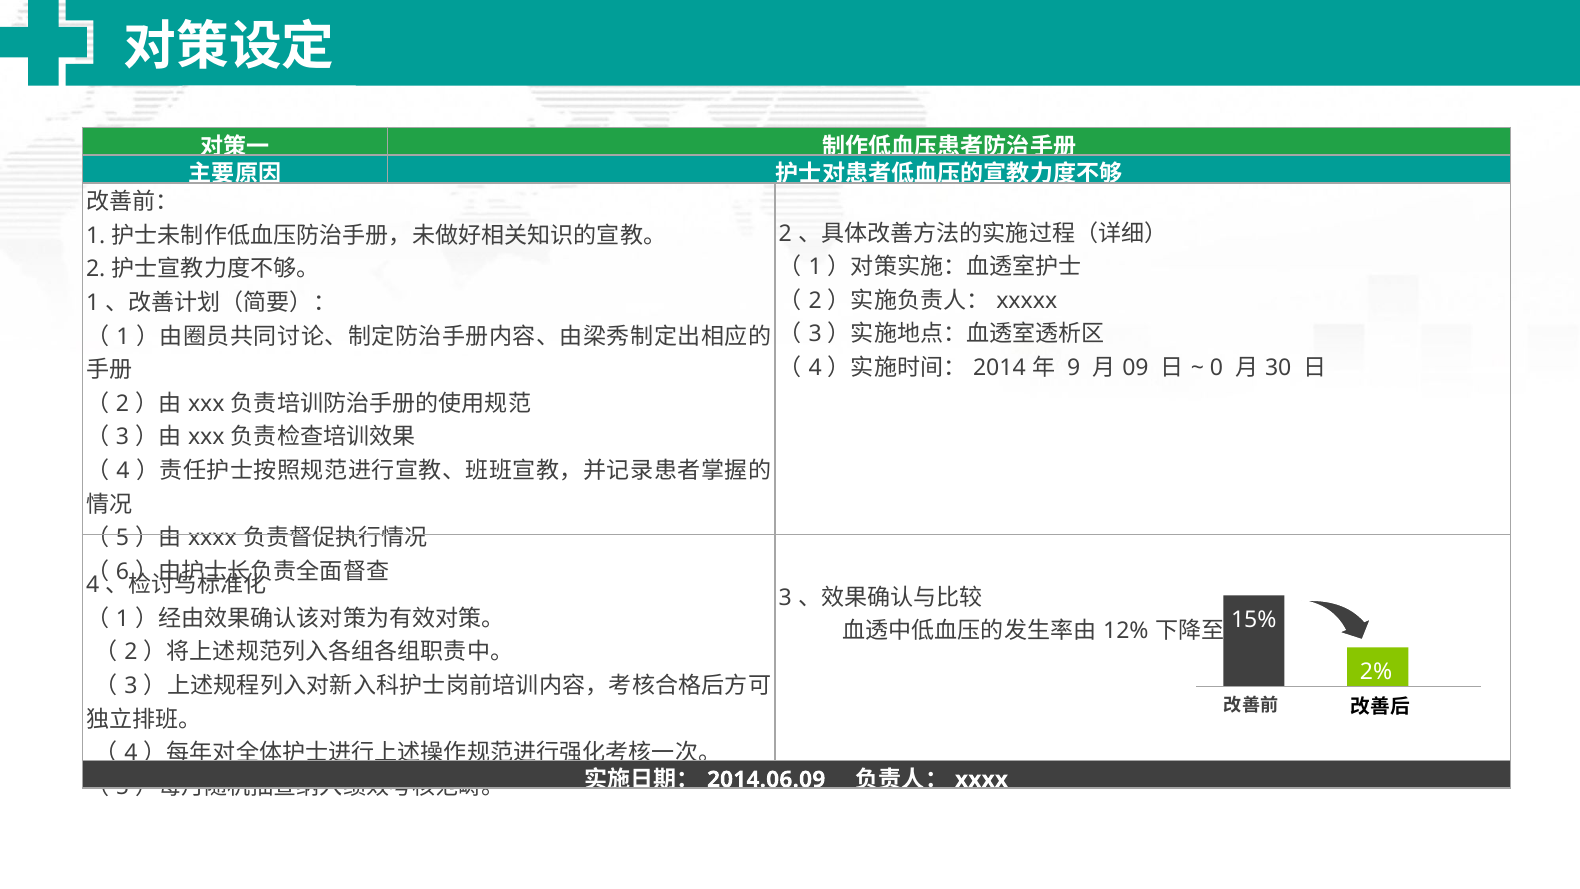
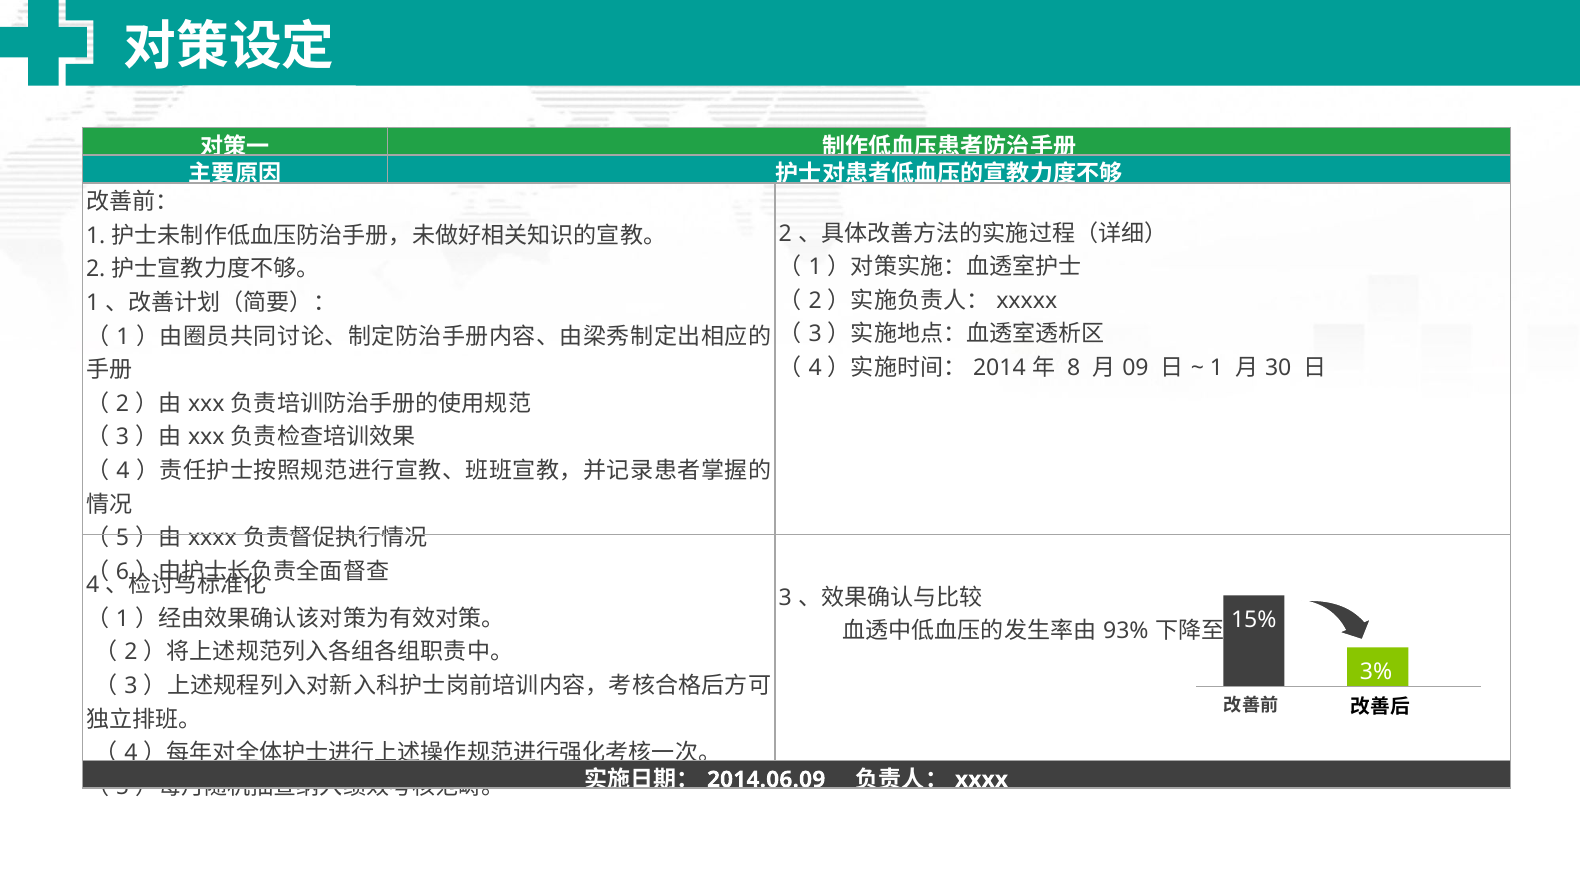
9: 9 -> 8
0 at (1217, 368): 0 -> 1
12%: 12% -> 93%
2%: 2% -> 3%
